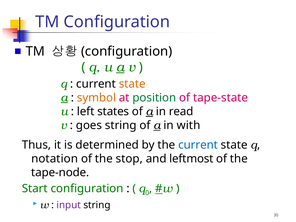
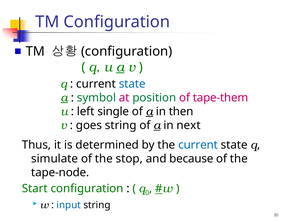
state at (132, 84) colour: orange -> blue
symbol colour: orange -> green
tape-state: tape-state -> tape-them
states: states -> single
read: read -> then
with: with -> next
notation: notation -> simulate
leftmost: leftmost -> because
input colour: purple -> blue
